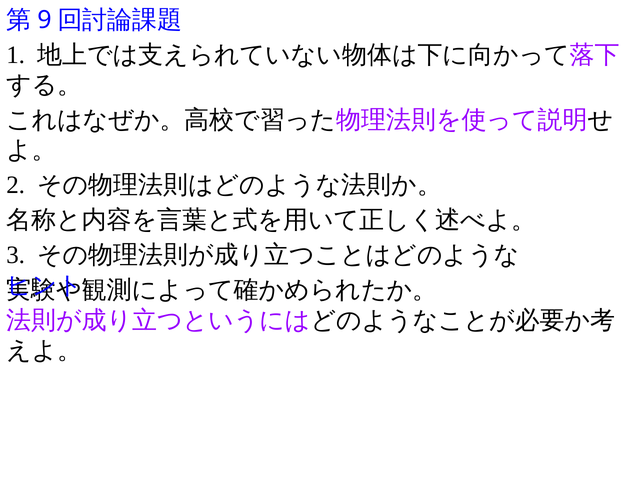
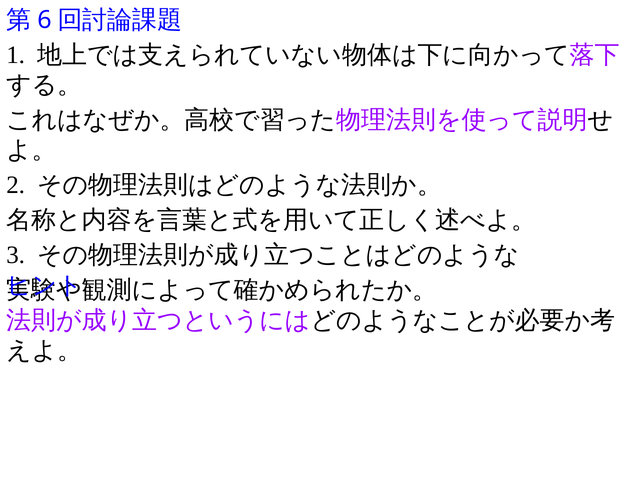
9: 9 -> 6
